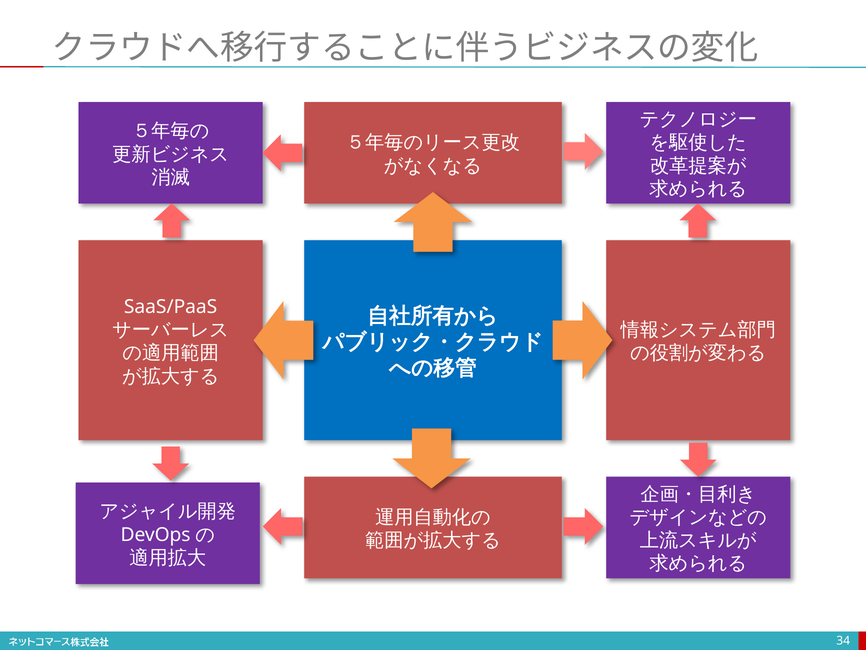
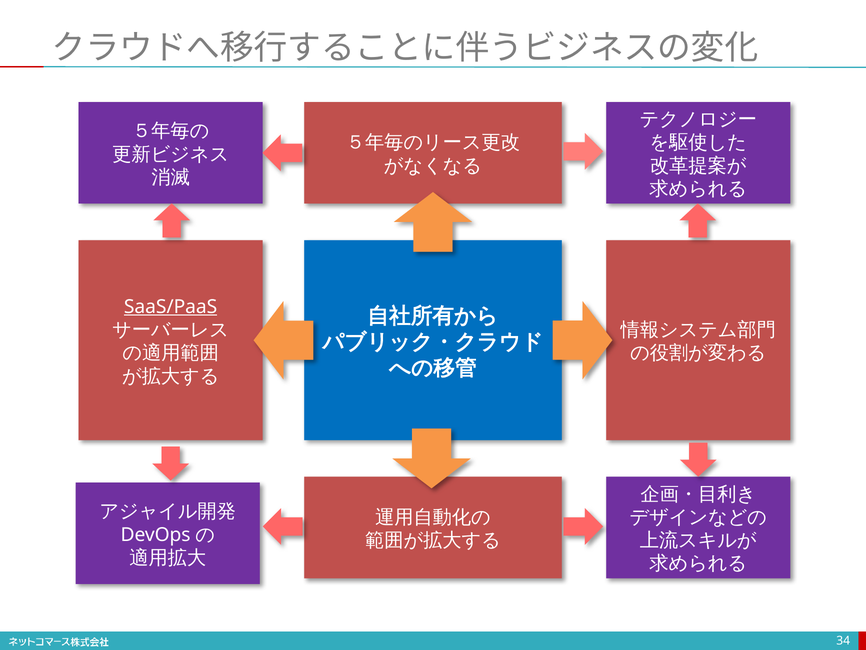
SaaS/PaaS underline: none -> present
